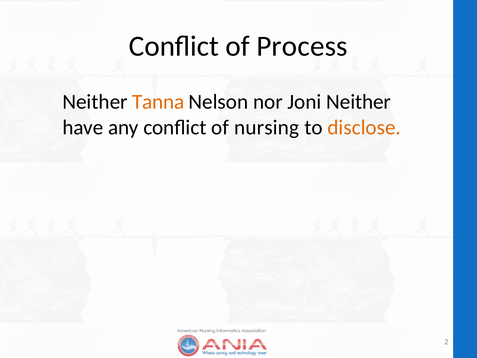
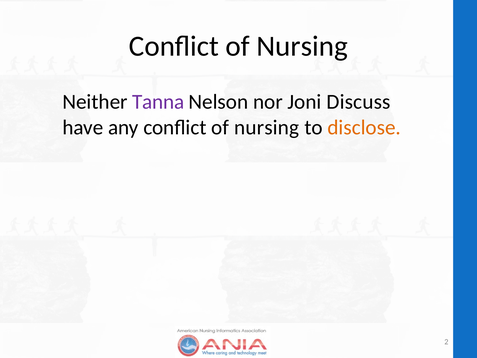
Process at (302, 46): Process -> Nursing
Tanna colour: orange -> purple
Joni Neither: Neither -> Discuss
